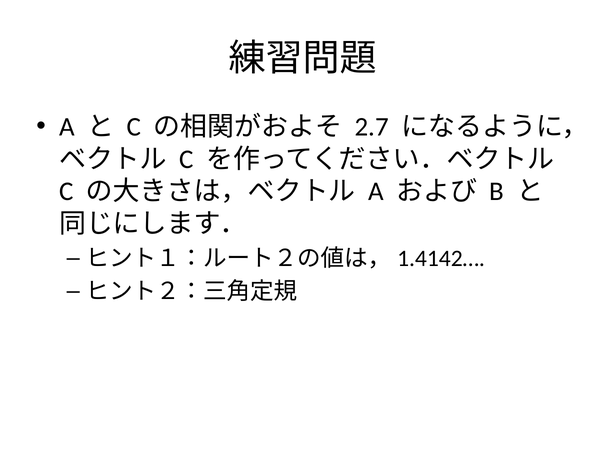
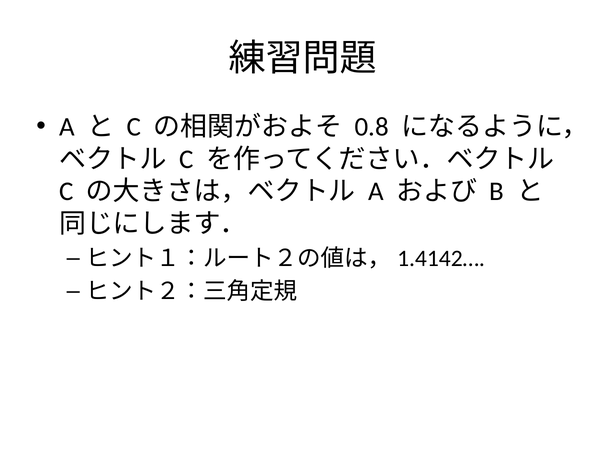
2.7: 2.7 -> 0.8
